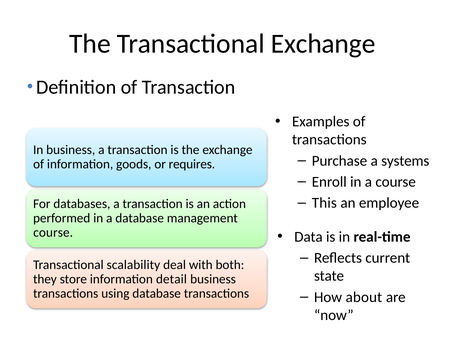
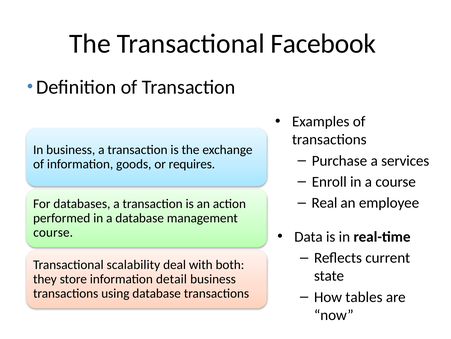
Transactional Exchange: Exchange -> Facebook
systems: systems -> services
This: This -> Real
about: about -> tables
